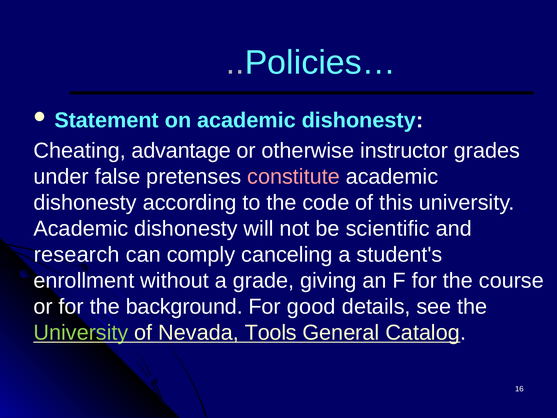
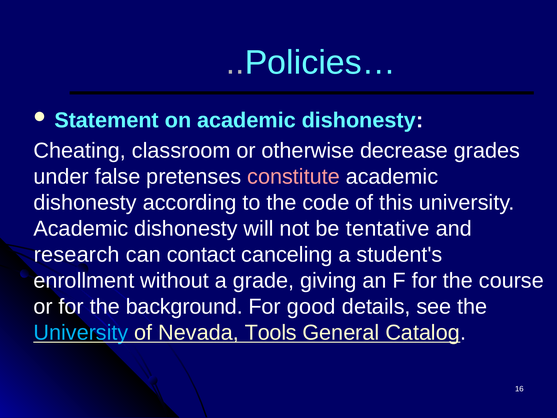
advantage: advantage -> classroom
instructor: instructor -> decrease
scientific: scientific -> tentative
comply: comply -> contact
University at (81, 333) colour: light green -> light blue
